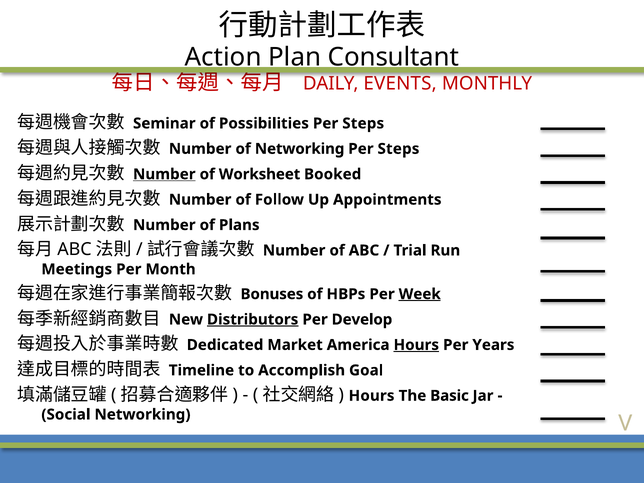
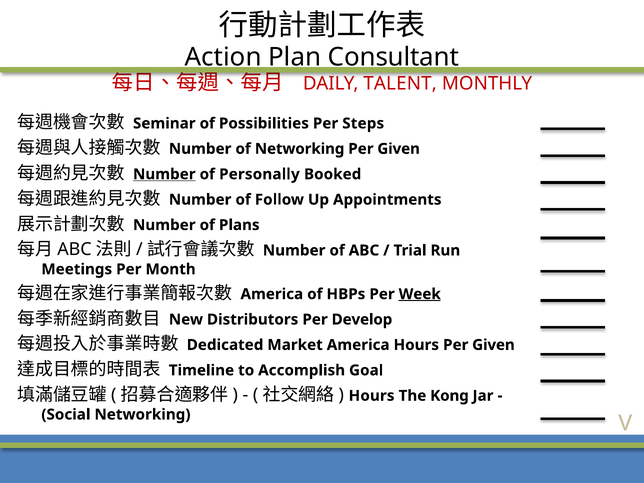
EVENTS: EVENTS -> TALENT
Steps at (398, 149): Steps -> Given
Worksheet: Worksheet -> Personally
Bonuses at (272, 294): Bonuses -> America
Distributors underline: present -> none
Hours at (416, 345) underline: present -> none
Years at (493, 345): Years -> Given
Basic: Basic -> Kong
